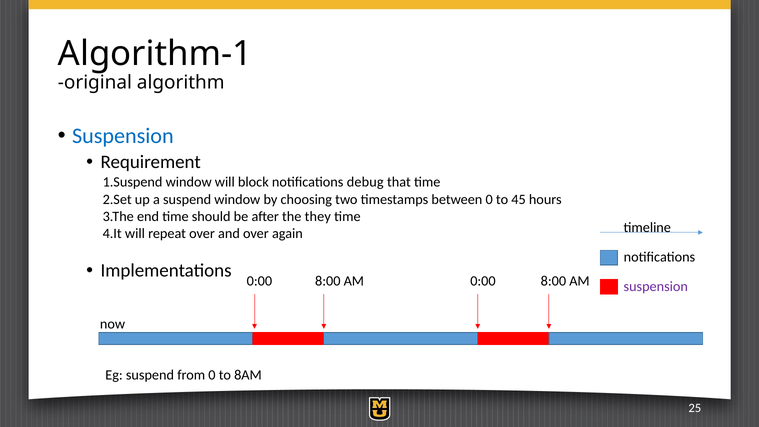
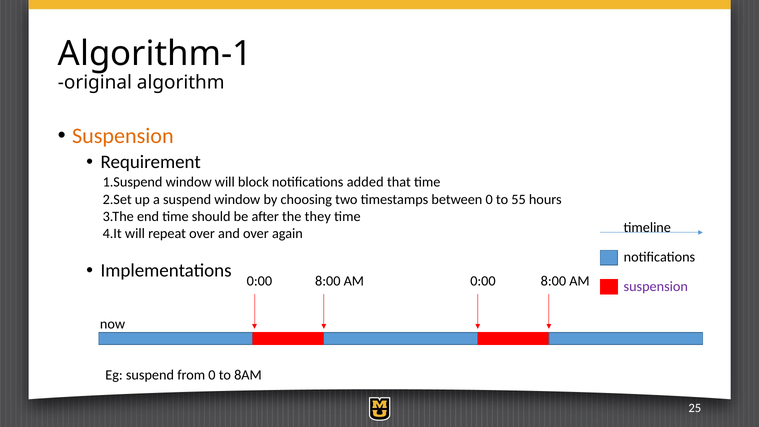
Suspension at (123, 136) colour: blue -> orange
debug: debug -> added
45: 45 -> 55
